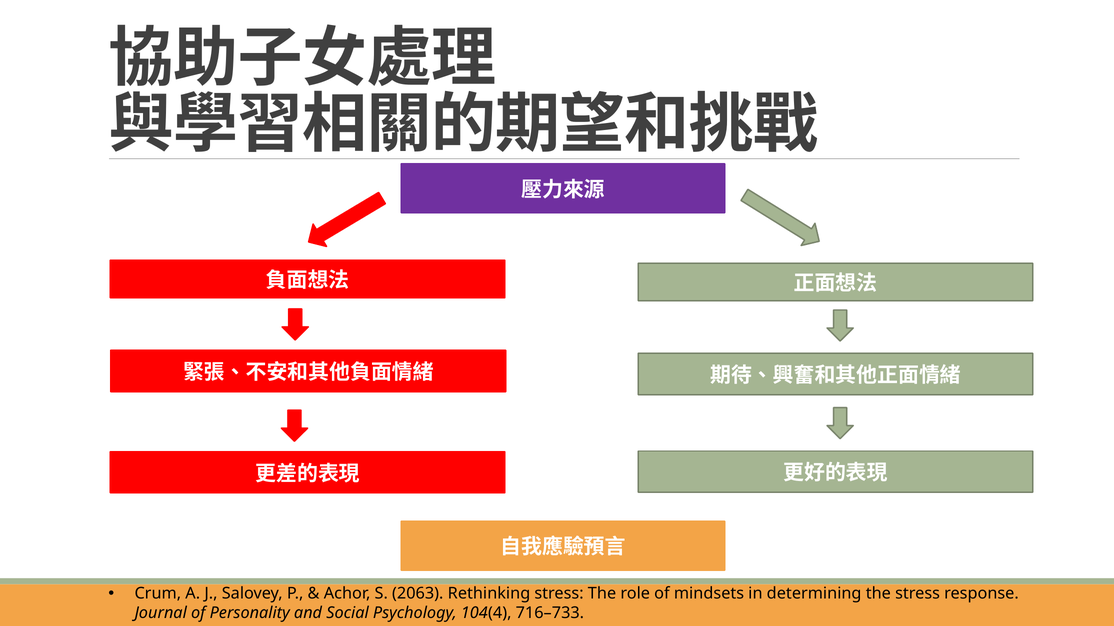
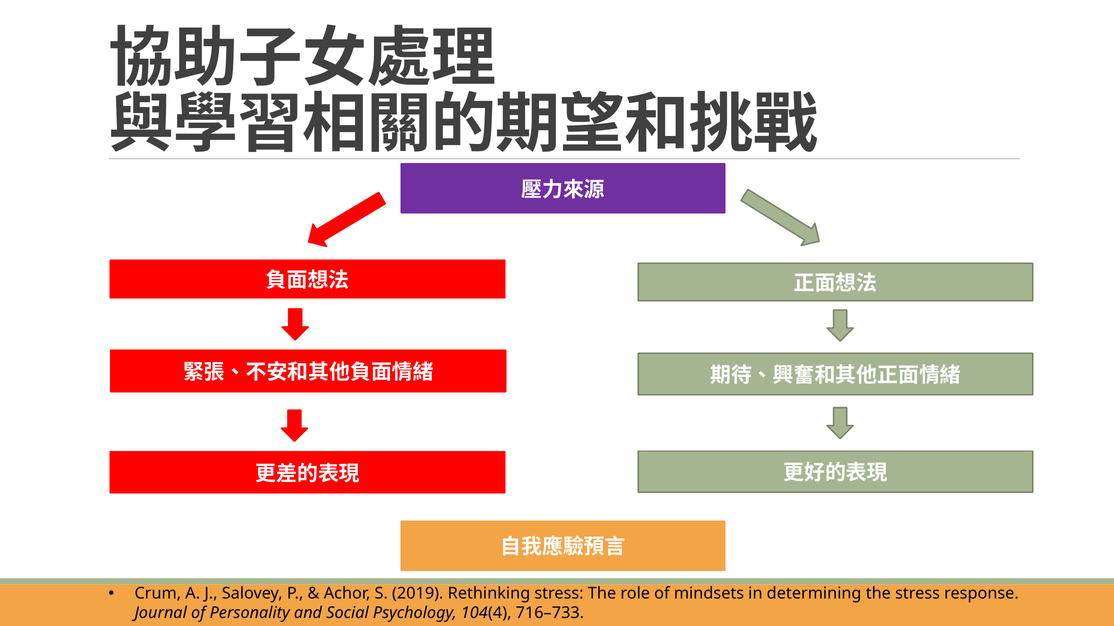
2063: 2063 -> 2019
